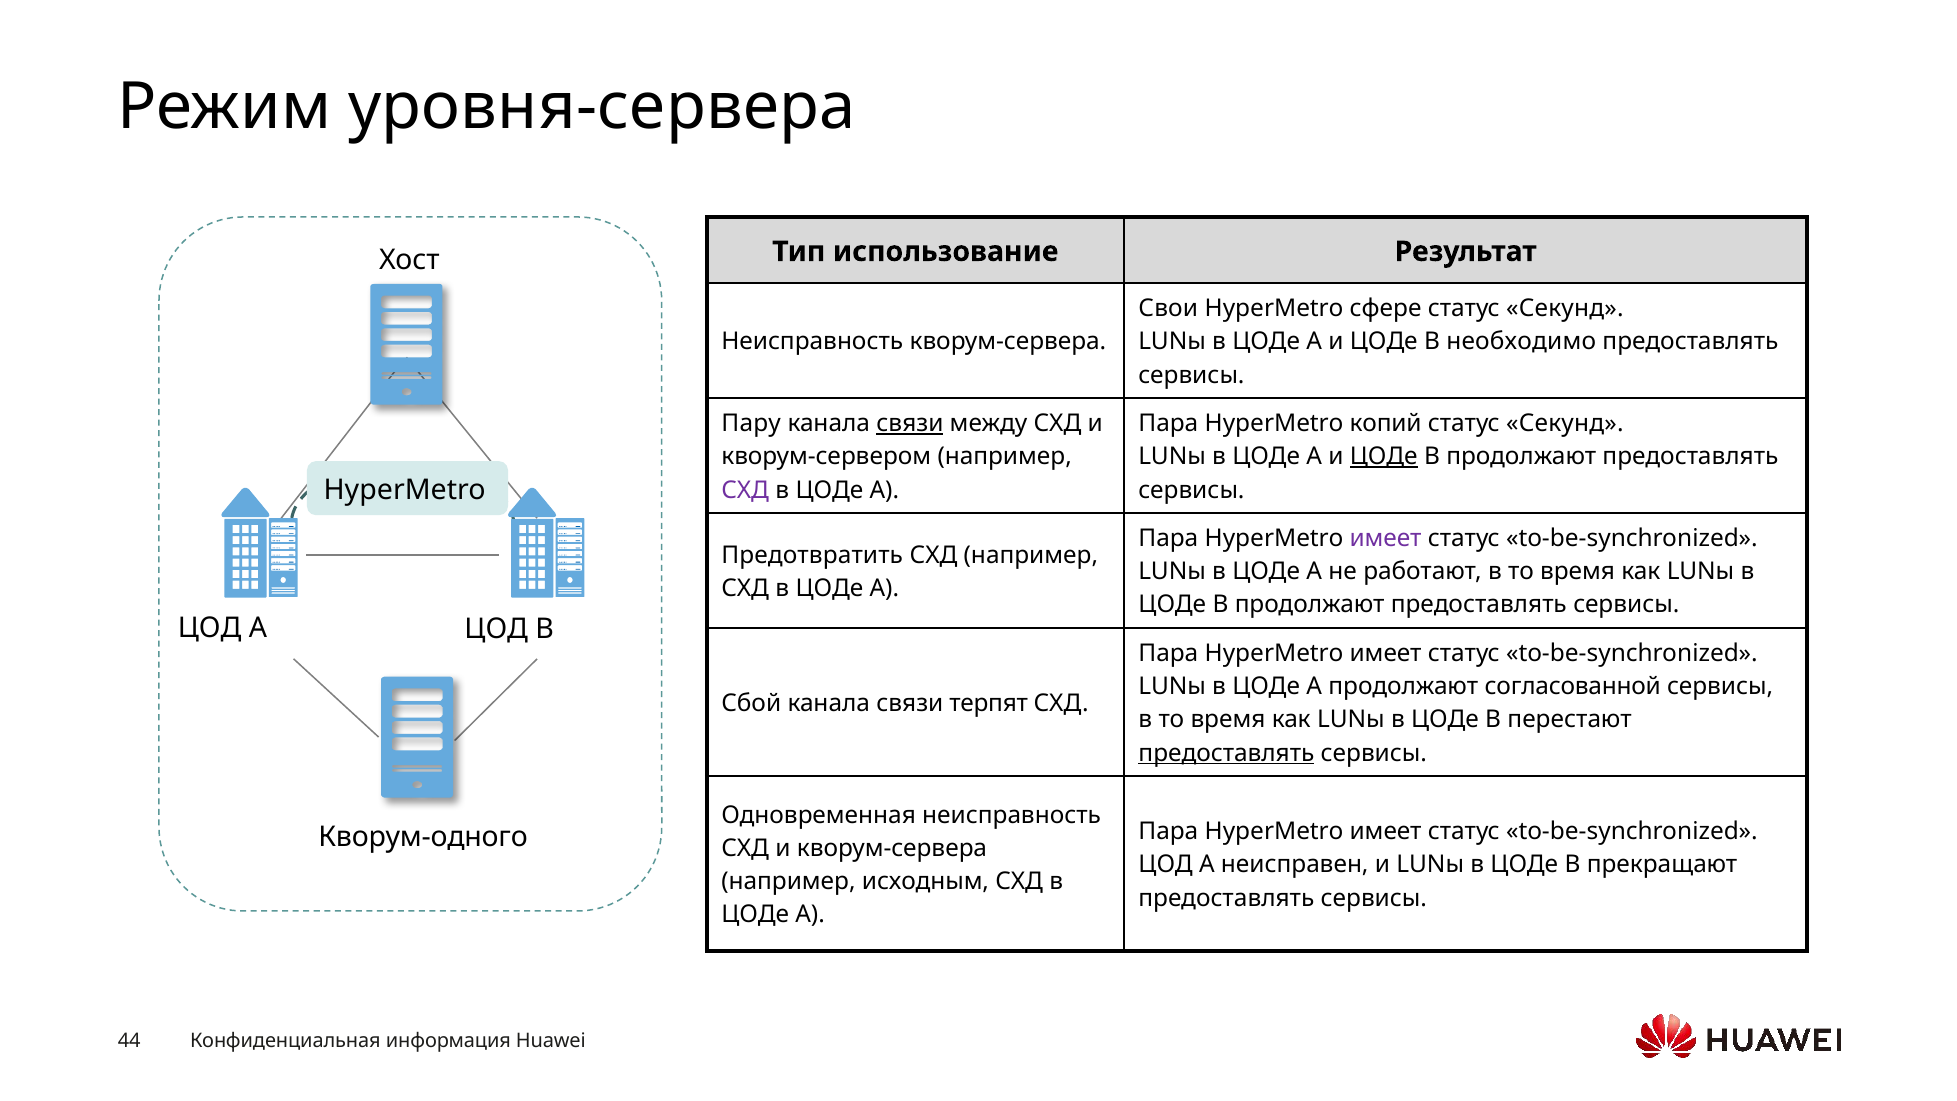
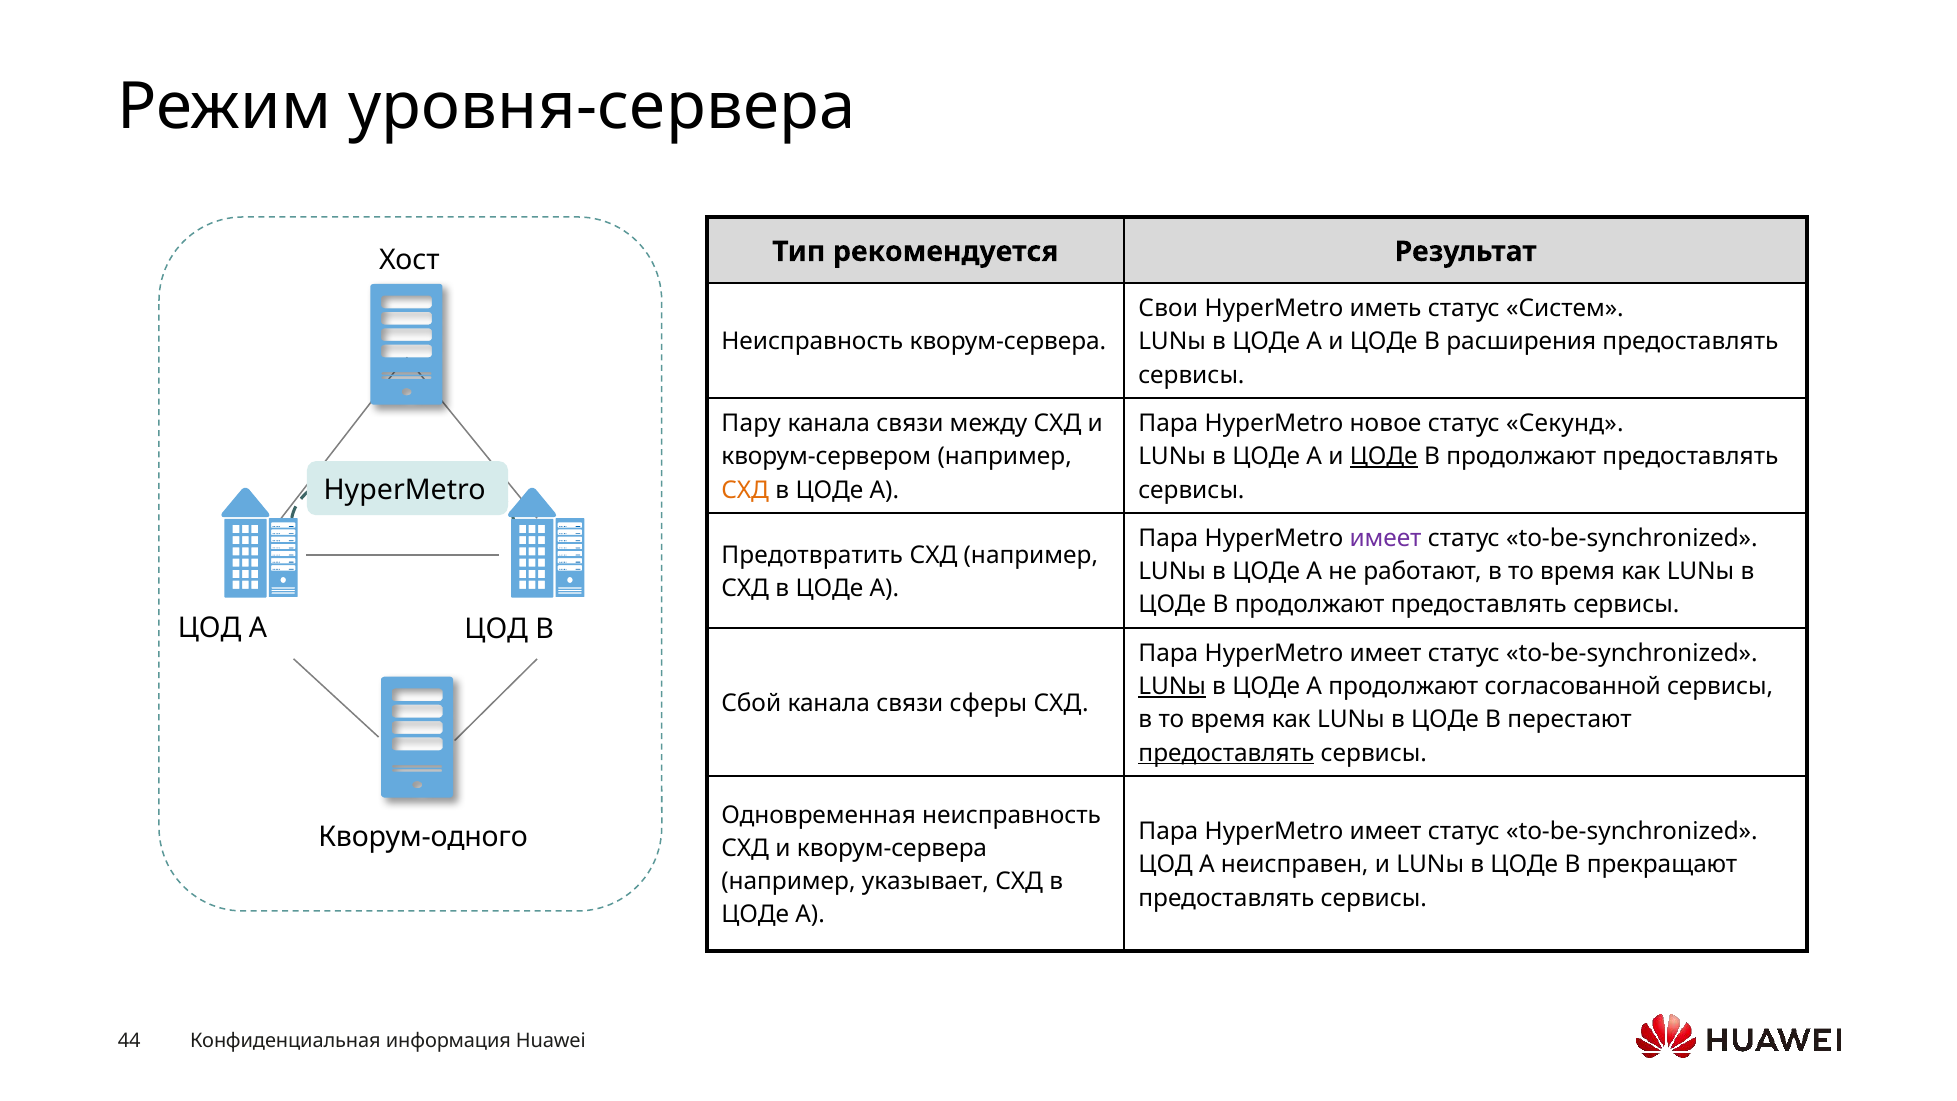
использование: использование -> рекомендуется
сфере: сфере -> иметь
Секунд at (1565, 308): Секунд -> Систем
необходимо: необходимо -> расширения
связи at (910, 423) underline: present -> none
копий: копий -> новое
СХД at (745, 490) colour: purple -> orange
LUNы at (1172, 686) underline: none -> present
терпят: терпят -> сферы
исходным: исходным -> указывает
